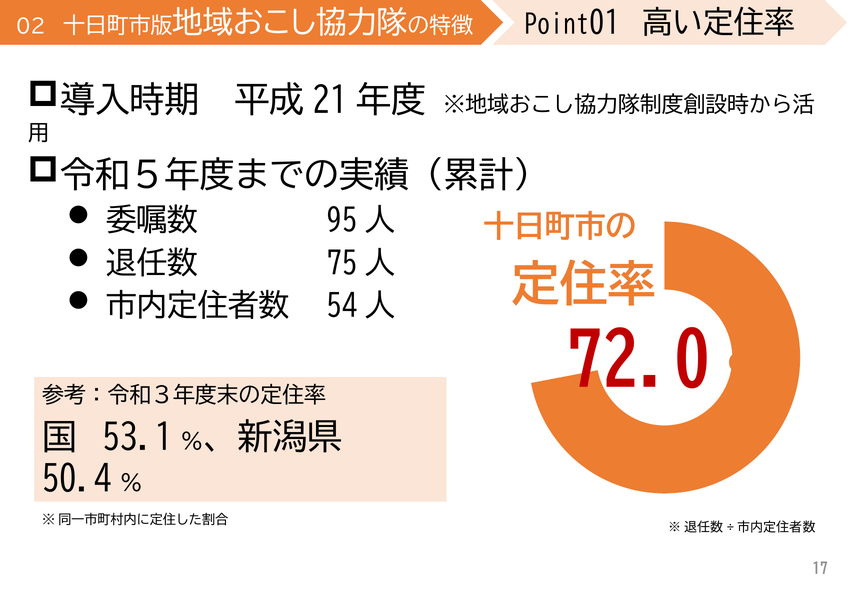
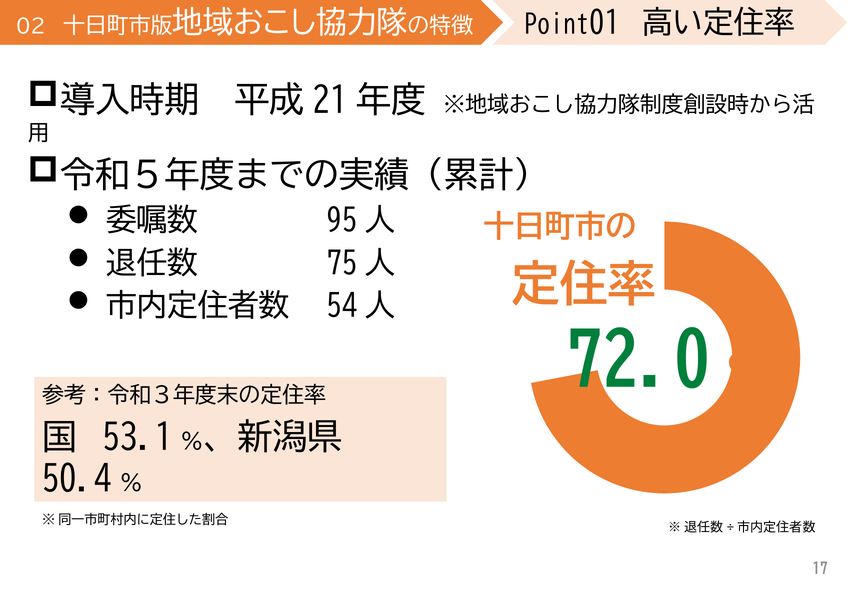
72.0 colour: red -> green
